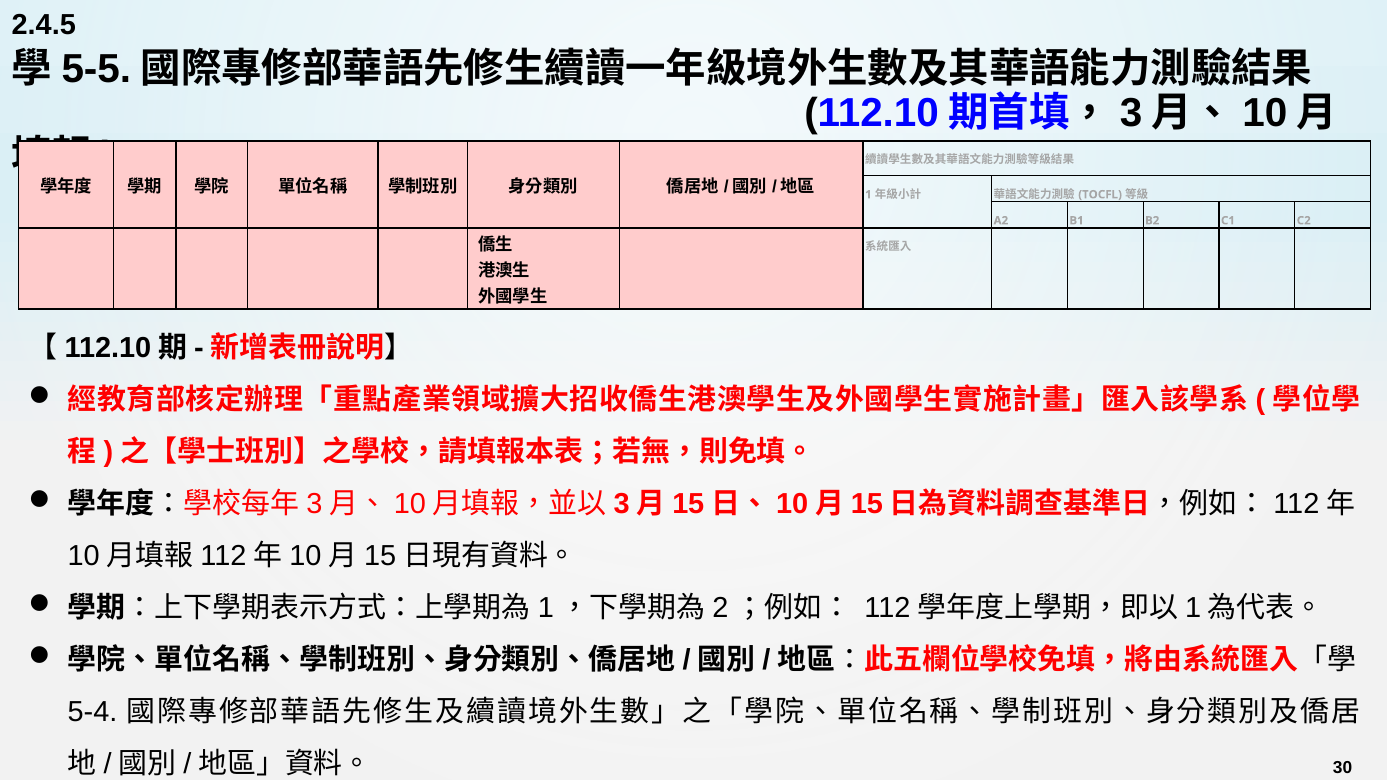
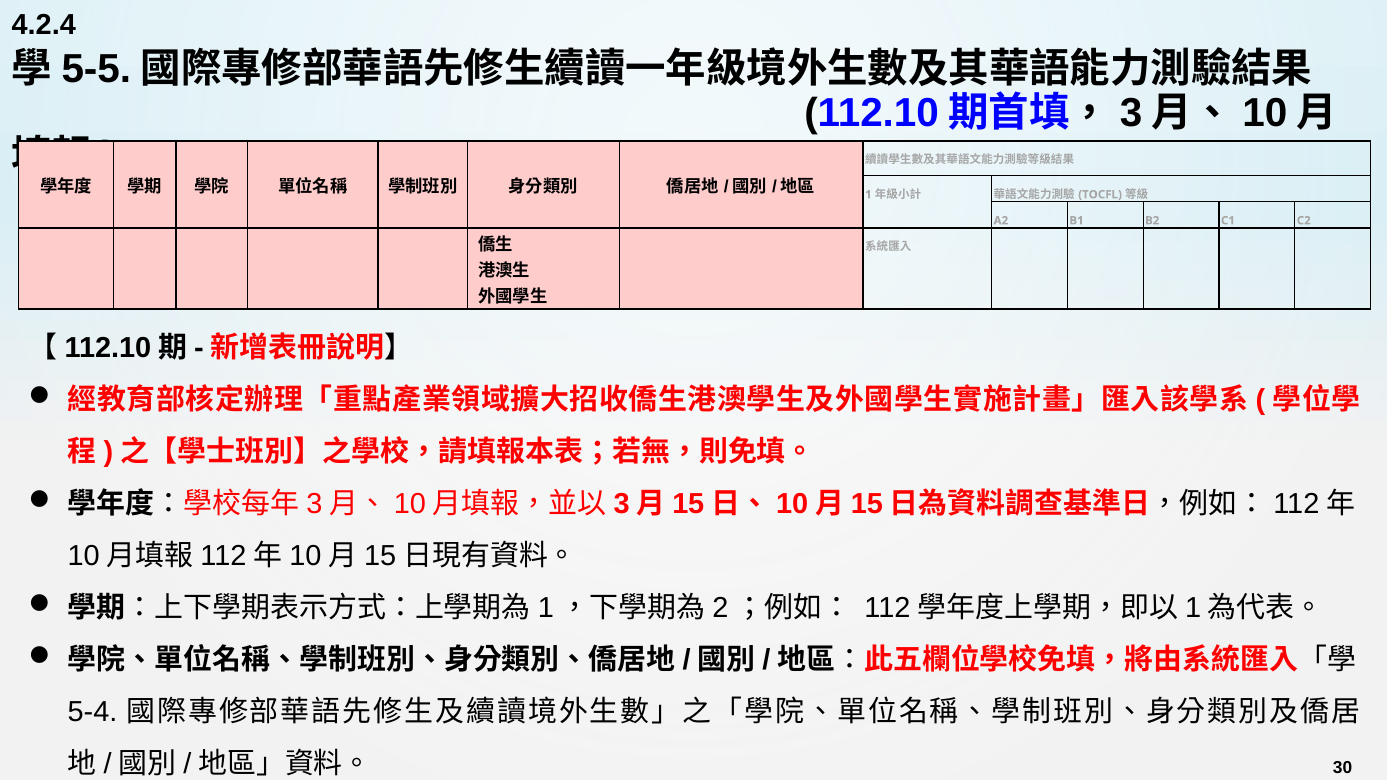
2.4.5: 2.4.5 -> 4.2.4
